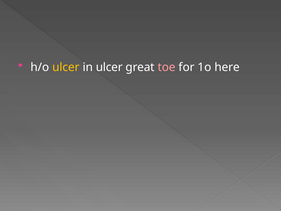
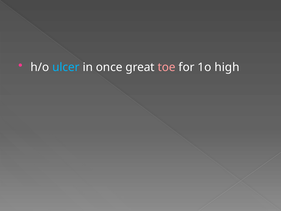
ulcer at (66, 67) colour: yellow -> light blue
in ulcer: ulcer -> once
here: here -> high
